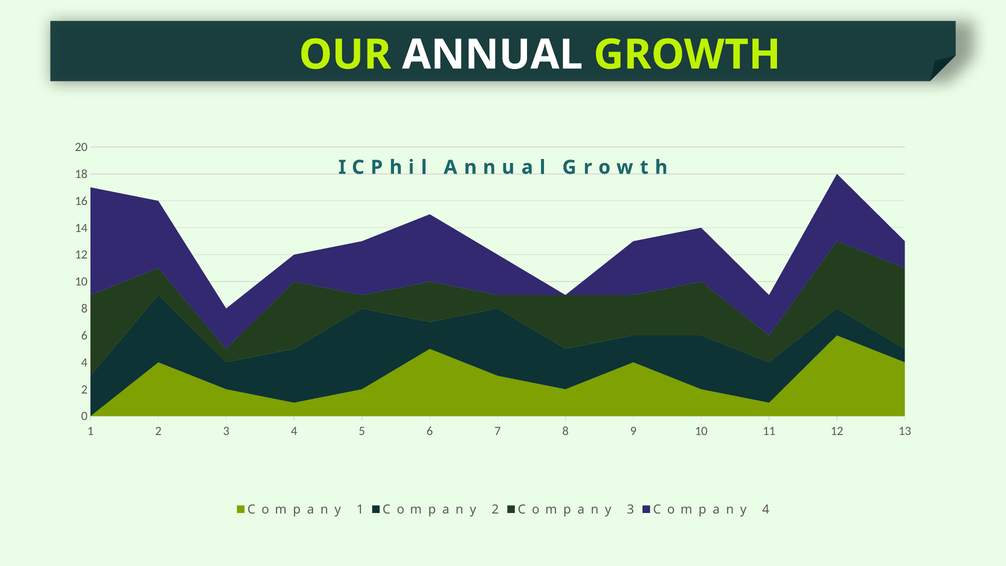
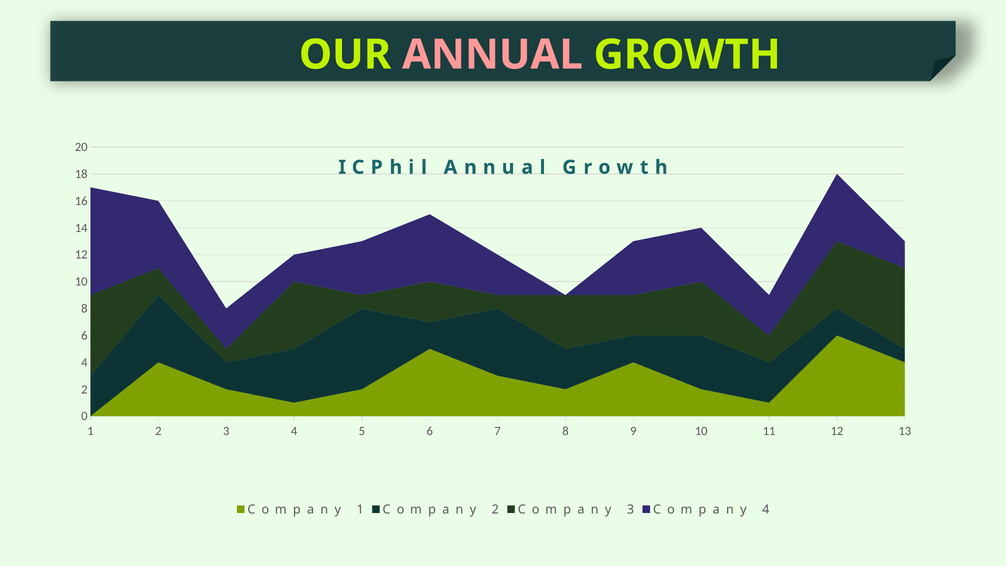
ANNUAL colour: white -> pink
